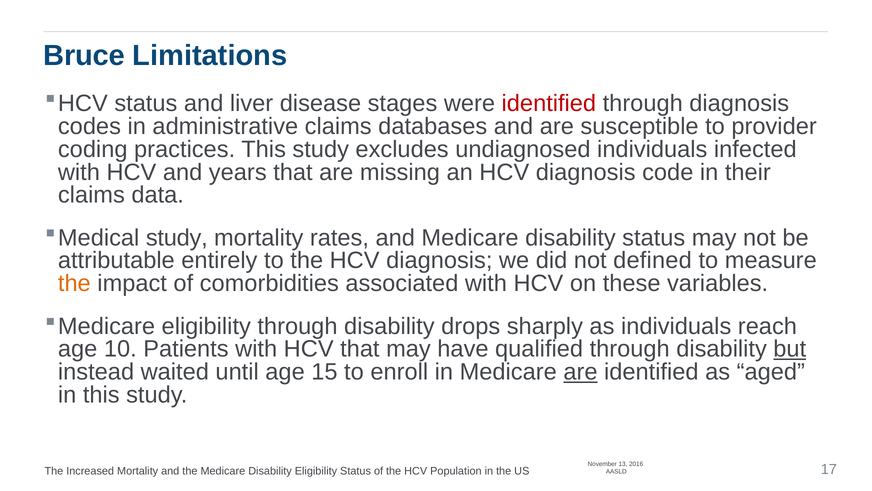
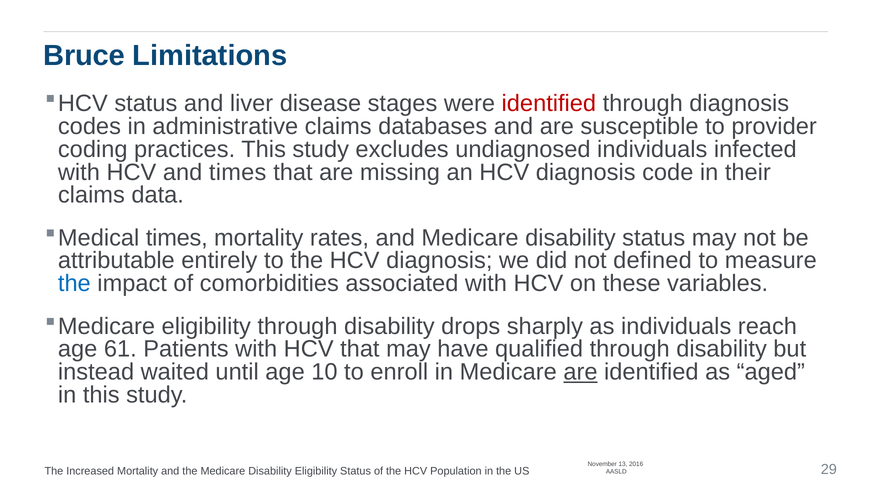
and years: years -> times
study at (177, 237): study -> times
the at (74, 283) colour: orange -> blue
10: 10 -> 61
but underline: present -> none
15: 15 -> 10
17: 17 -> 29
